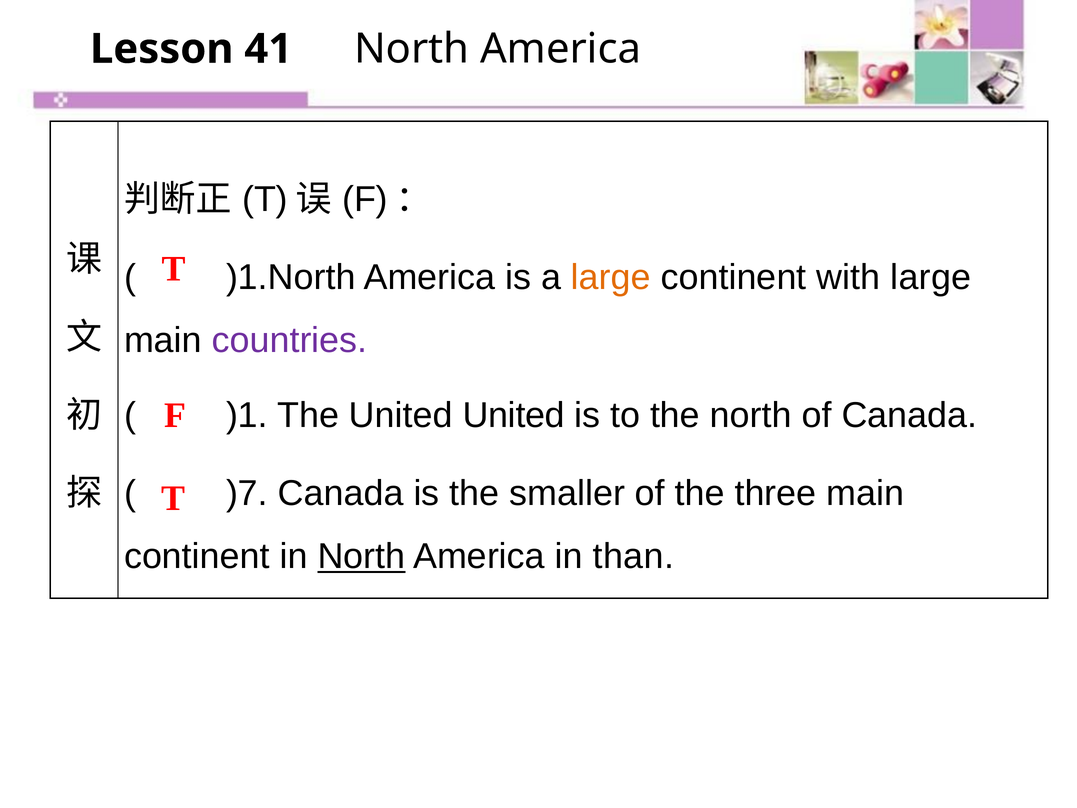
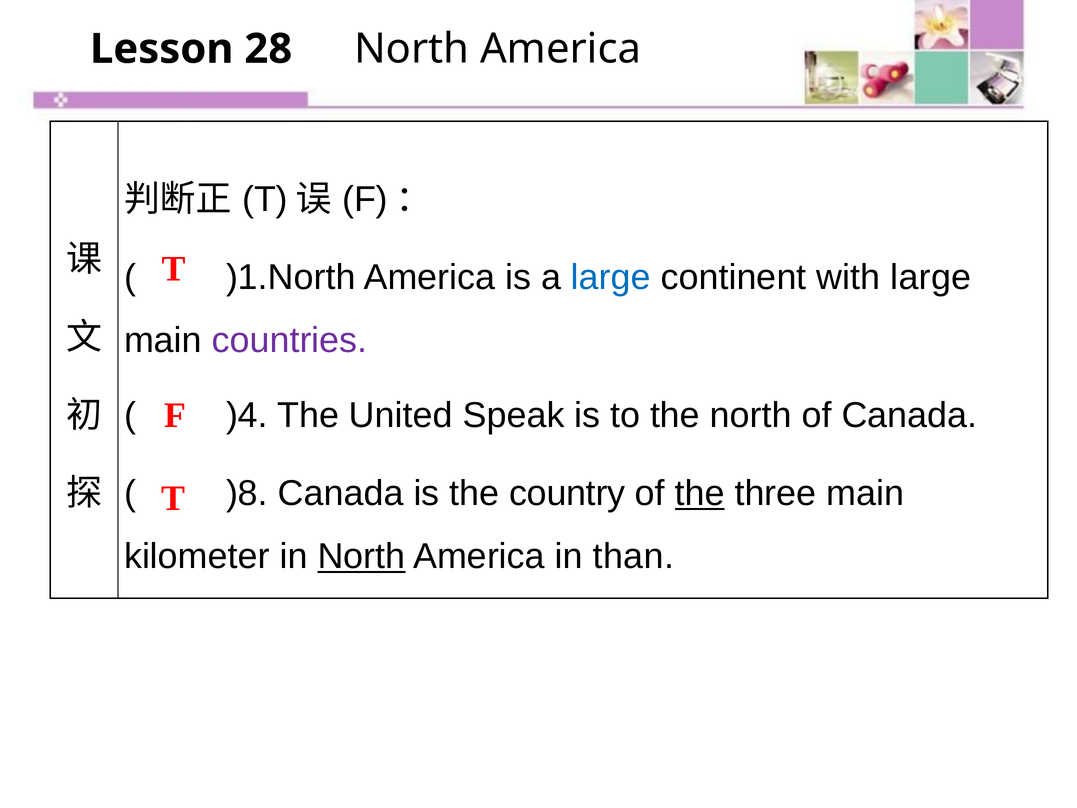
41: 41 -> 28
large at (611, 277) colour: orange -> blue
)1: )1 -> )4
United United: United -> Speak
)7: )7 -> )8
smaller: smaller -> country
the at (700, 493) underline: none -> present
continent at (197, 556): continent -> kilometer
